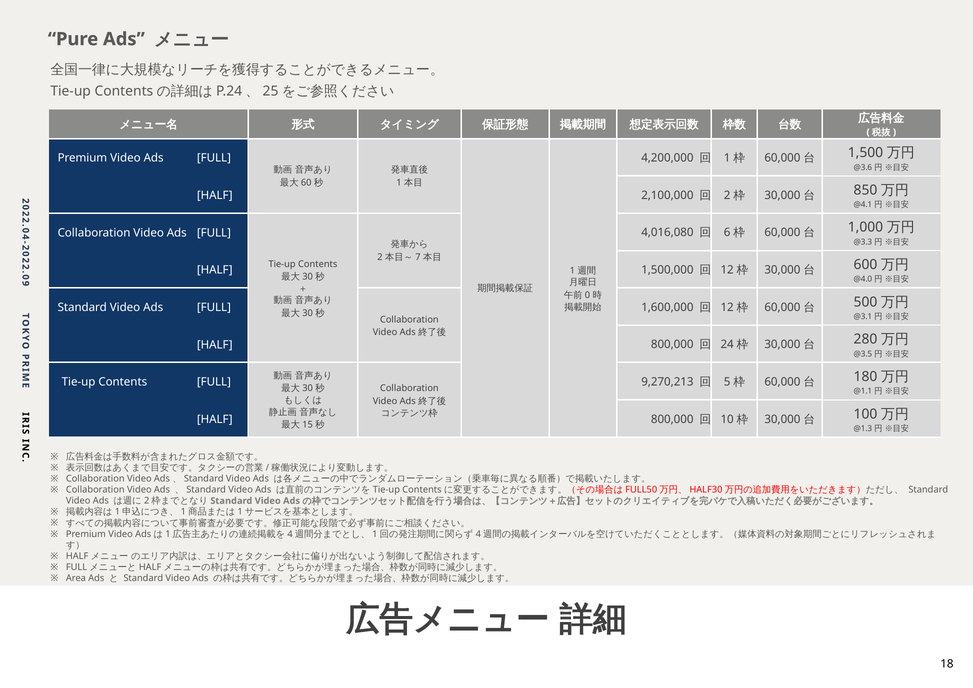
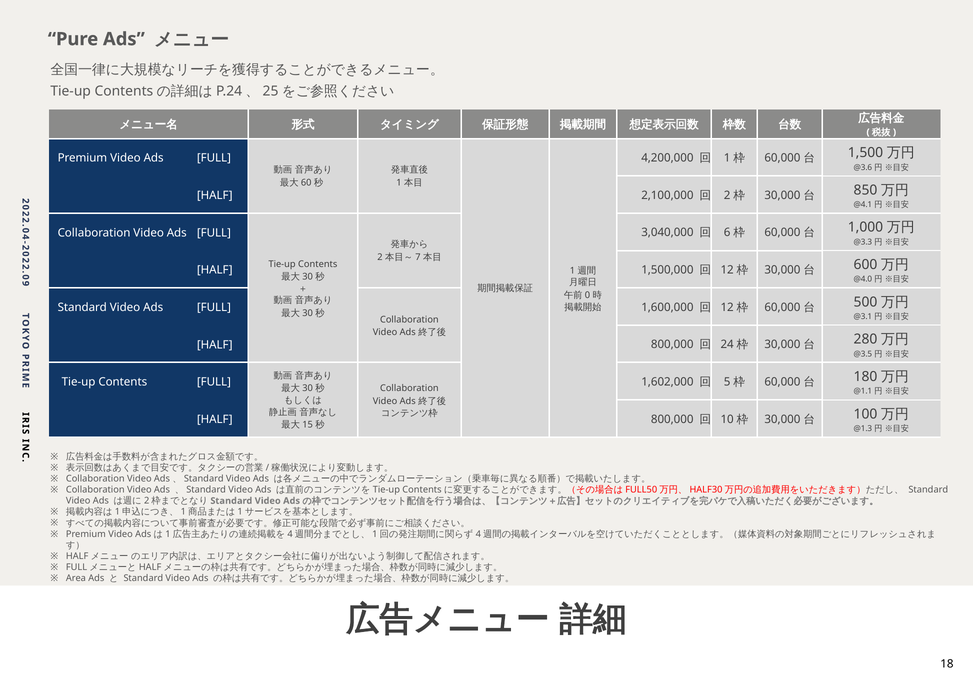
4,016,080: 4,016,080 -> 3,040,000
9,270,213: 9,270,213 -> 1,602,000
